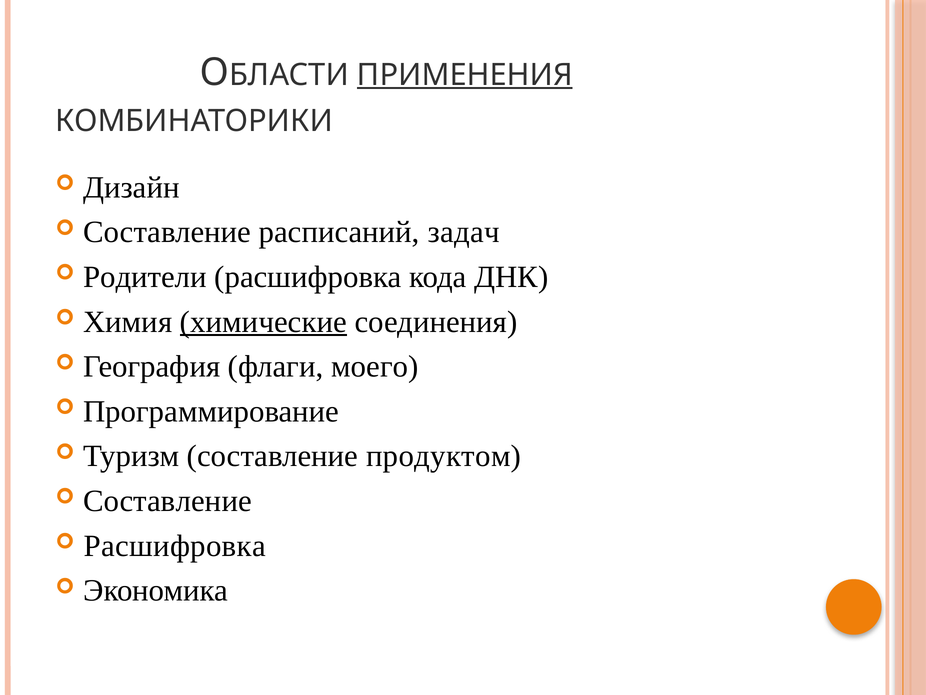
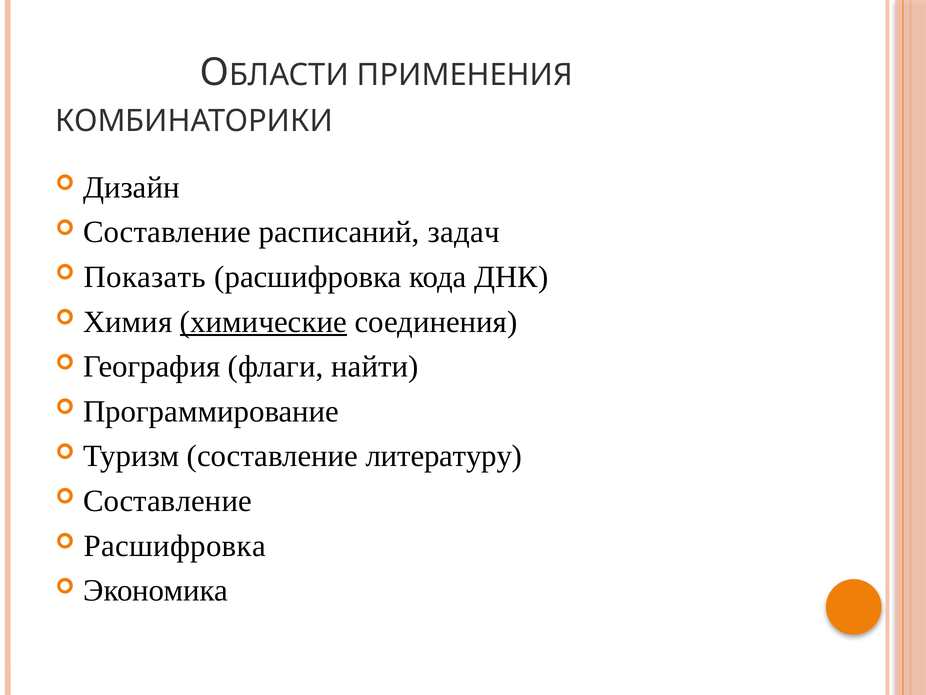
ПРИМЕНЕНИЯ underline: present -> none
Родители: Родители -> Показать
моего: моего -> найти
продуктом: продуктом -> литературу
